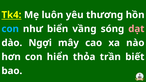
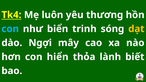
vầng: vầng -> trinh
dạt colour: pink -> yellow
trần: trần -> lành
